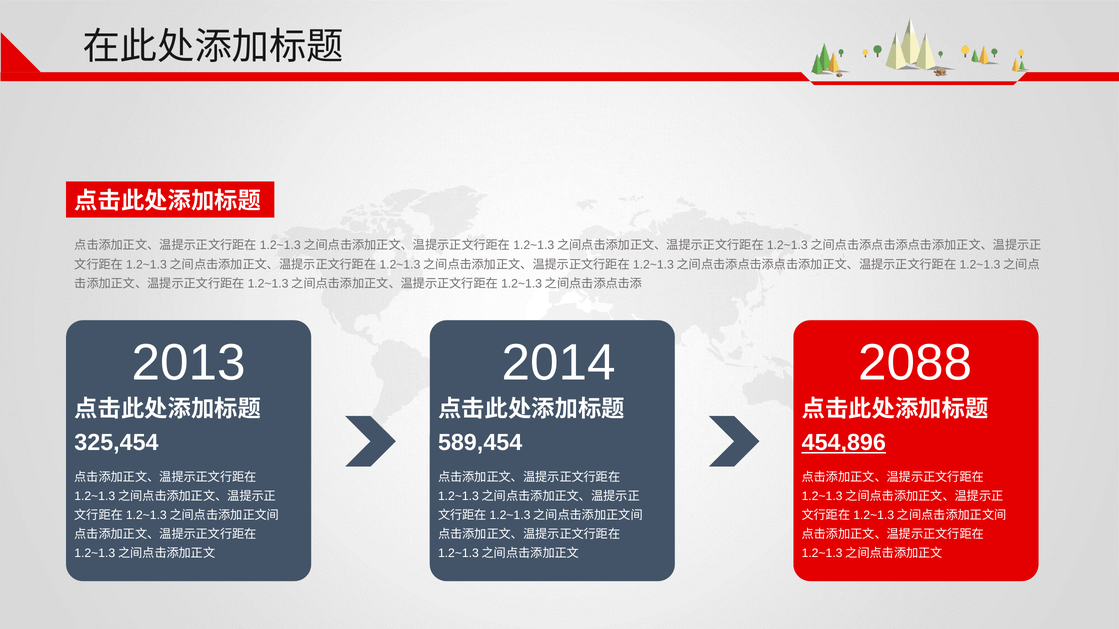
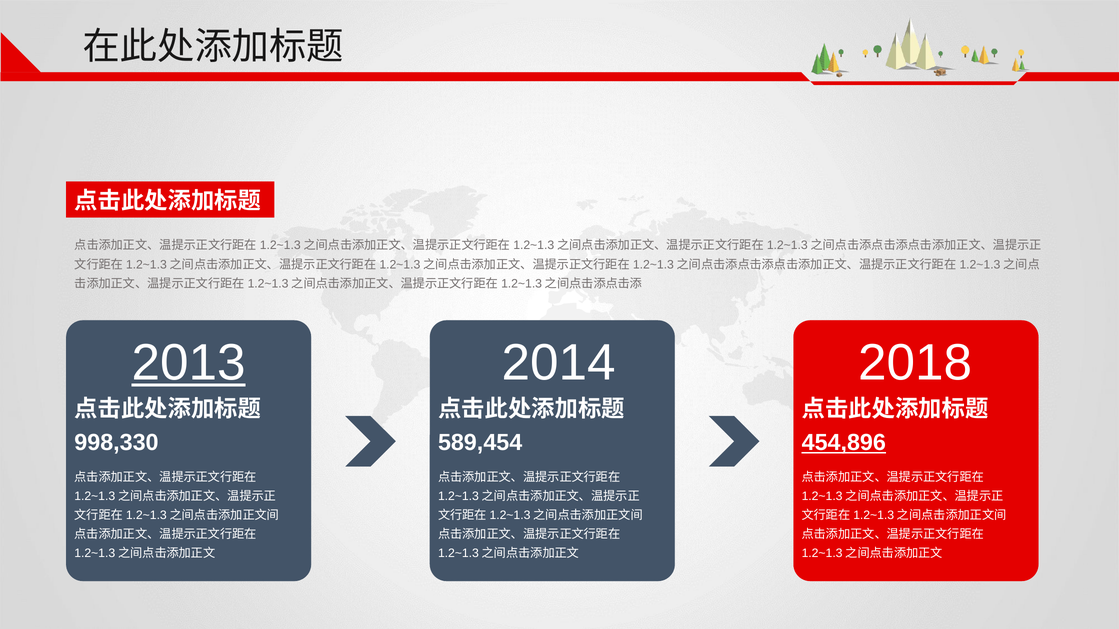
2013 underline: none -> present
2088: 2088 -> 2018
325,454: 325,454 -> 998,330
